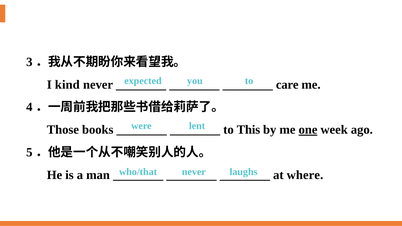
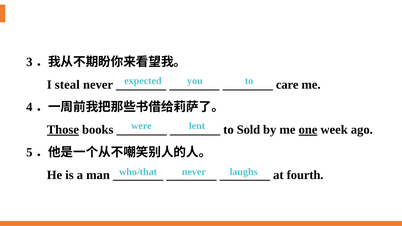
kind: kind -> steal
Those underline: none -> present
This: This -> Sold
where: where -> fourth
